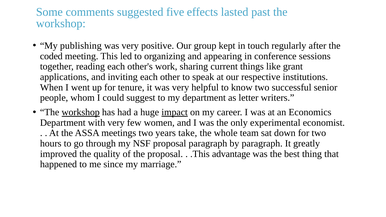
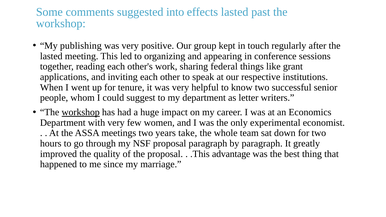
five: five -> into
coded at (51, 56): coded -> lasted
current: current -> federal
impact underline: present -> none
